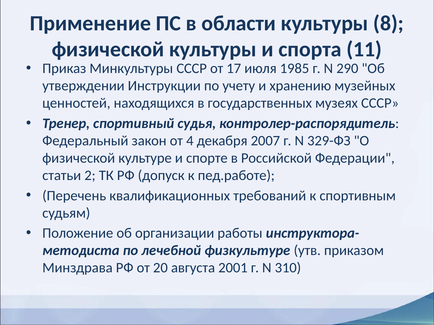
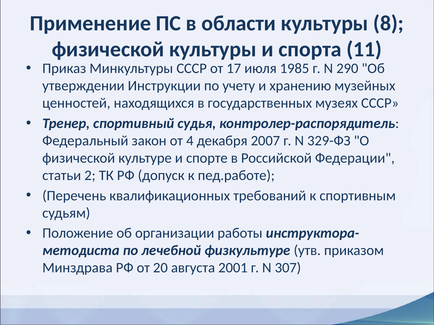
310: 310 -> 307
